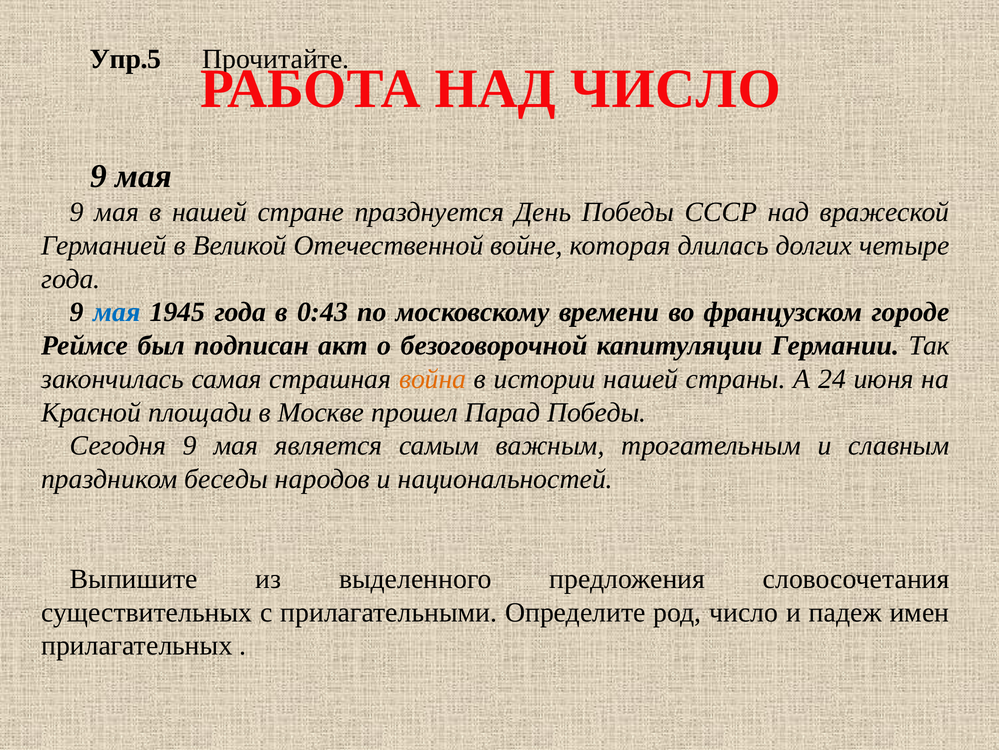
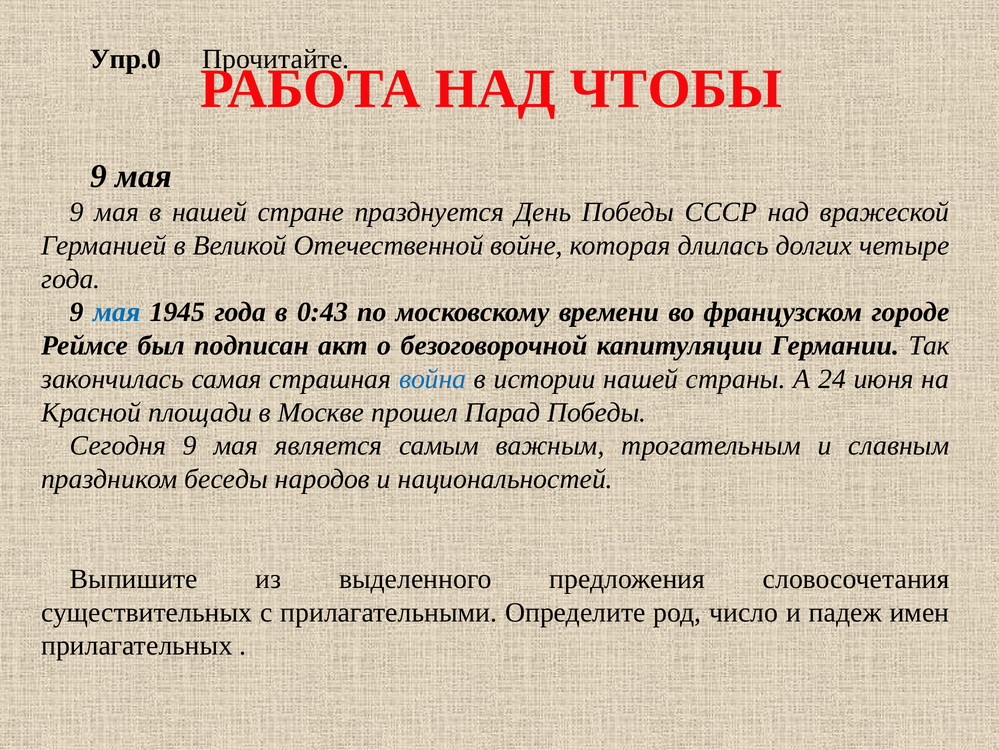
Упр.5: Упр.5 -> Упр.0
НАД ЧИСЛО: ЧИСЛО -> ЧТОБЫ
война colour: orange -> blue
